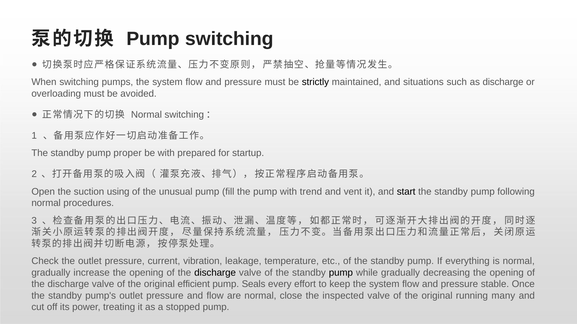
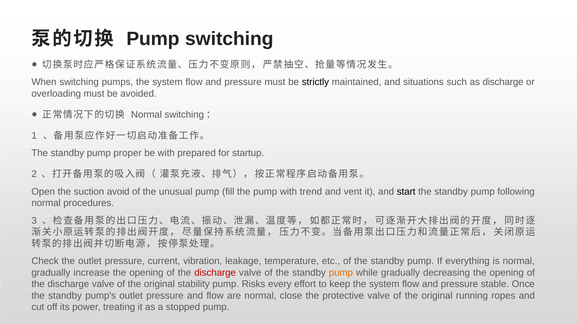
using: using -> avoid
discharge at (215, 273) colour: black -> red
pump at (341, 273) colour: black -> orange
efficient: efficient -> stability
Seals: Seals -> Risks
inspected: inspected -> protective
many: many -> ropes
